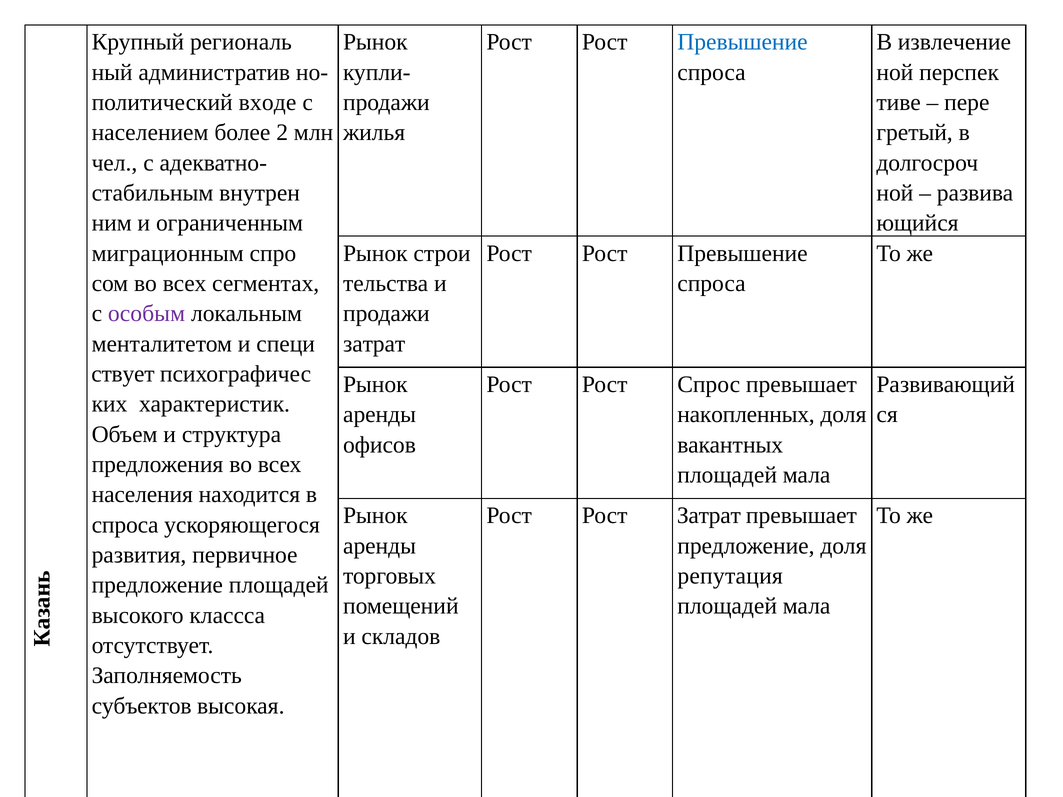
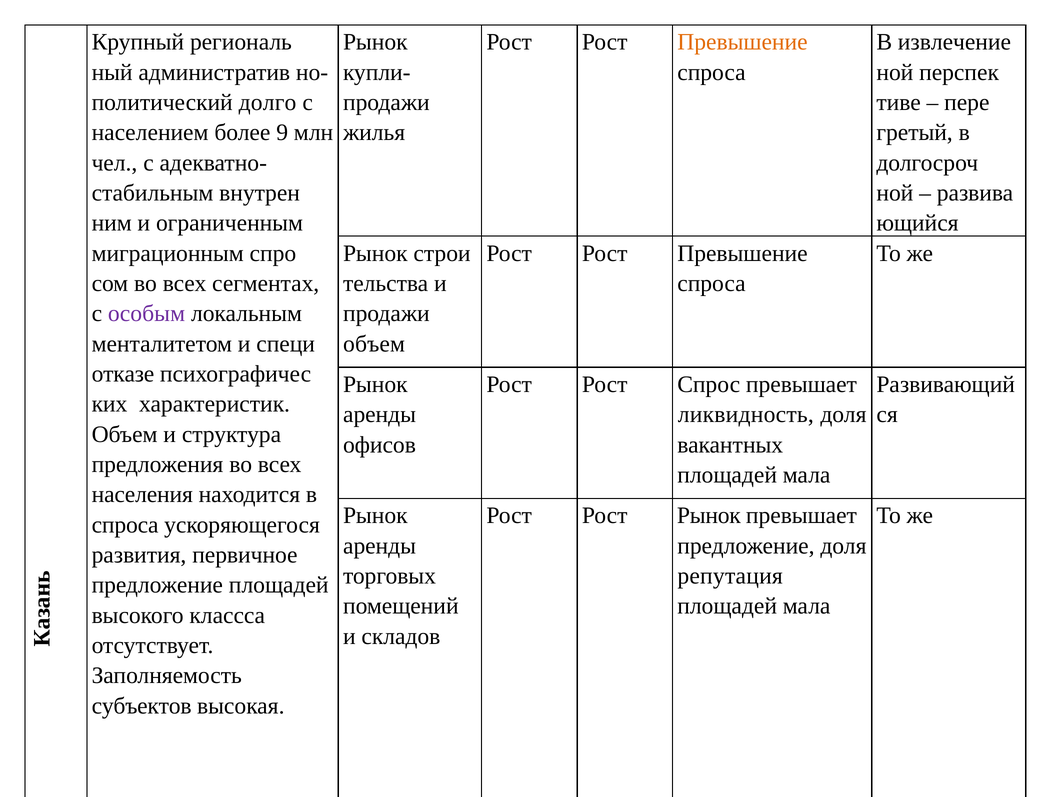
Превышение at (742, 42) colour: blue -> orange
входе: входе -> долго
2: 2 -> 9
затрат at (374, 344): затрат -> объем
ствует: ствует -> отказе
накопленных: накопленных -> ликвидность
Рост Затрат: Затрат -> Рынок
